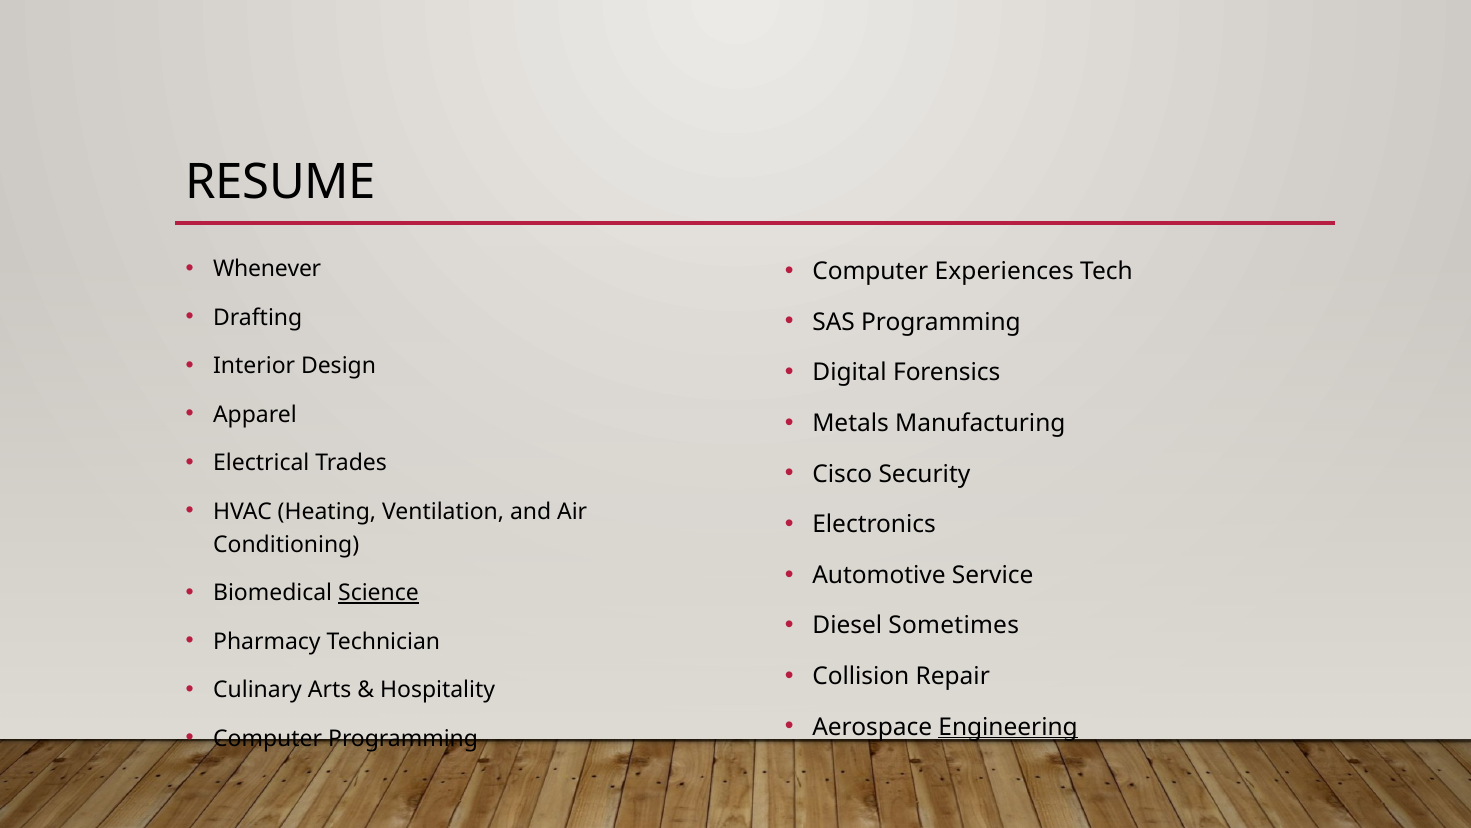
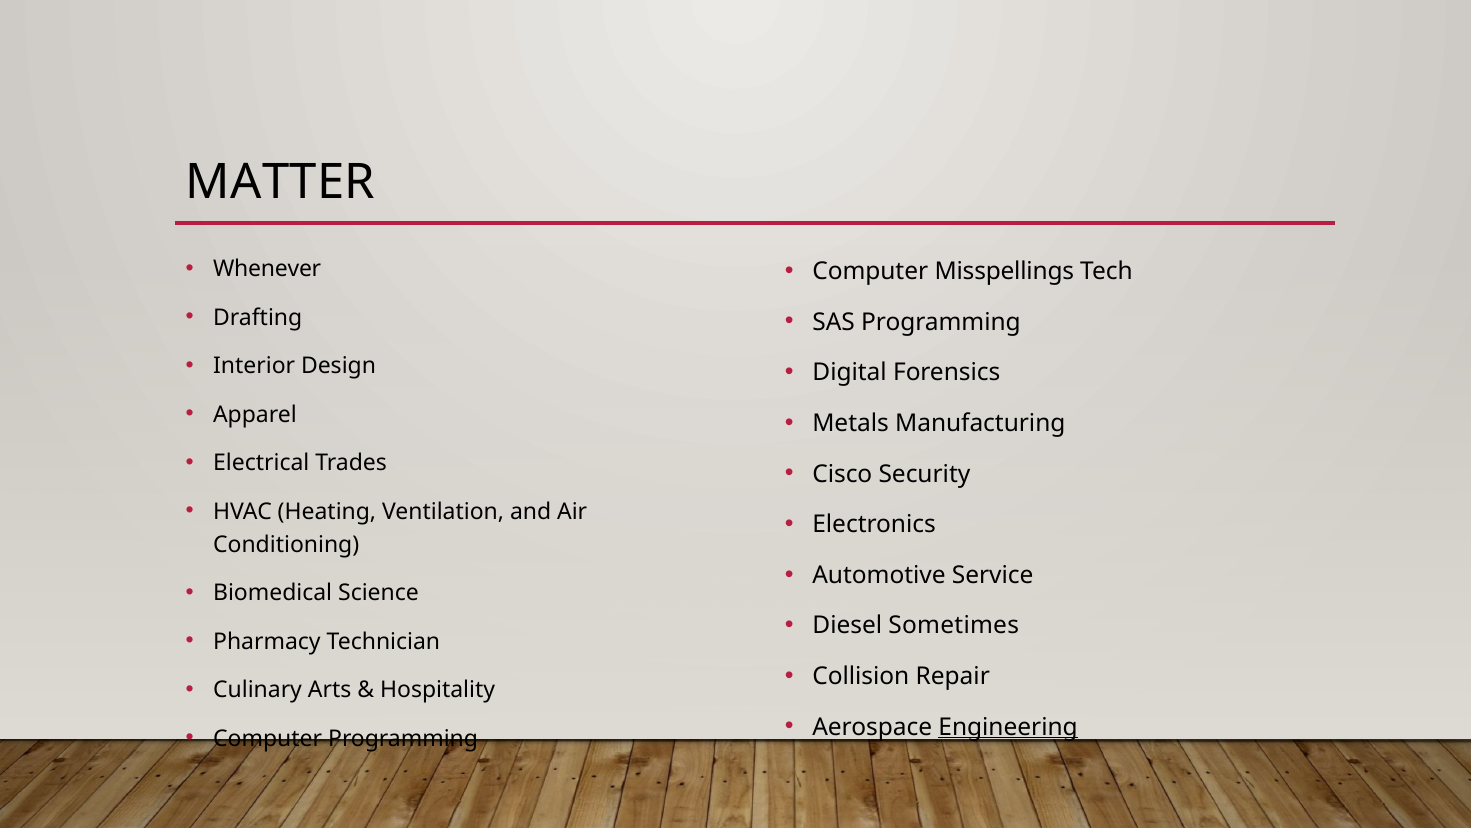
RESUME: RESUME -> MATTER
Experiences: Experiences -> Misspellings
Science underline: present -> none
